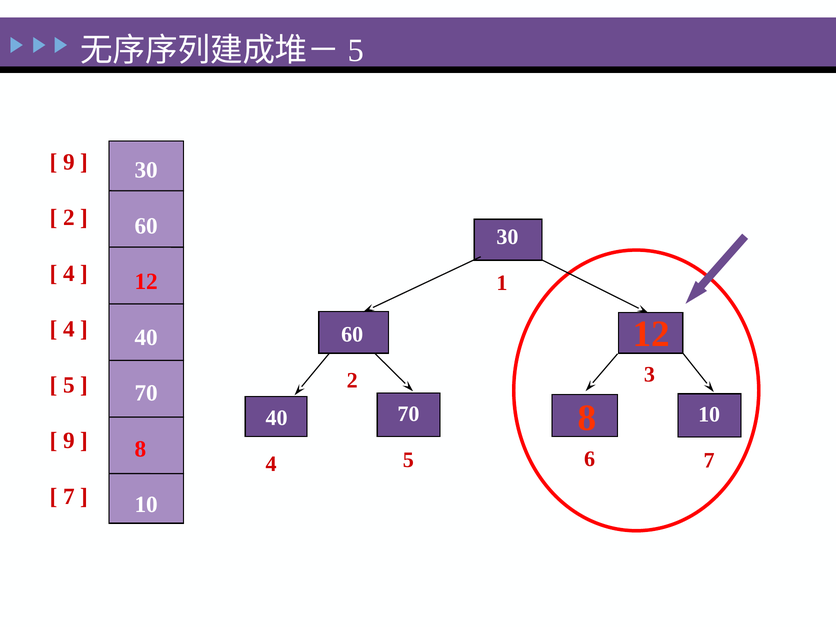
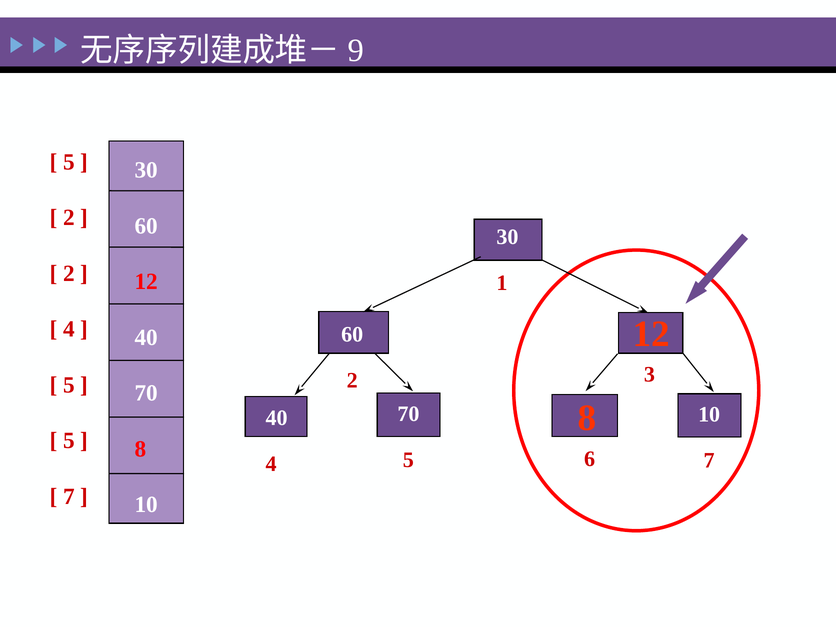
5 at (356, 50): 5 -> 9
9 at (69, 162): 9 -> 5
4 at (69, 274): 4 -> 2
9 at (69, 441): 9 -> 5
